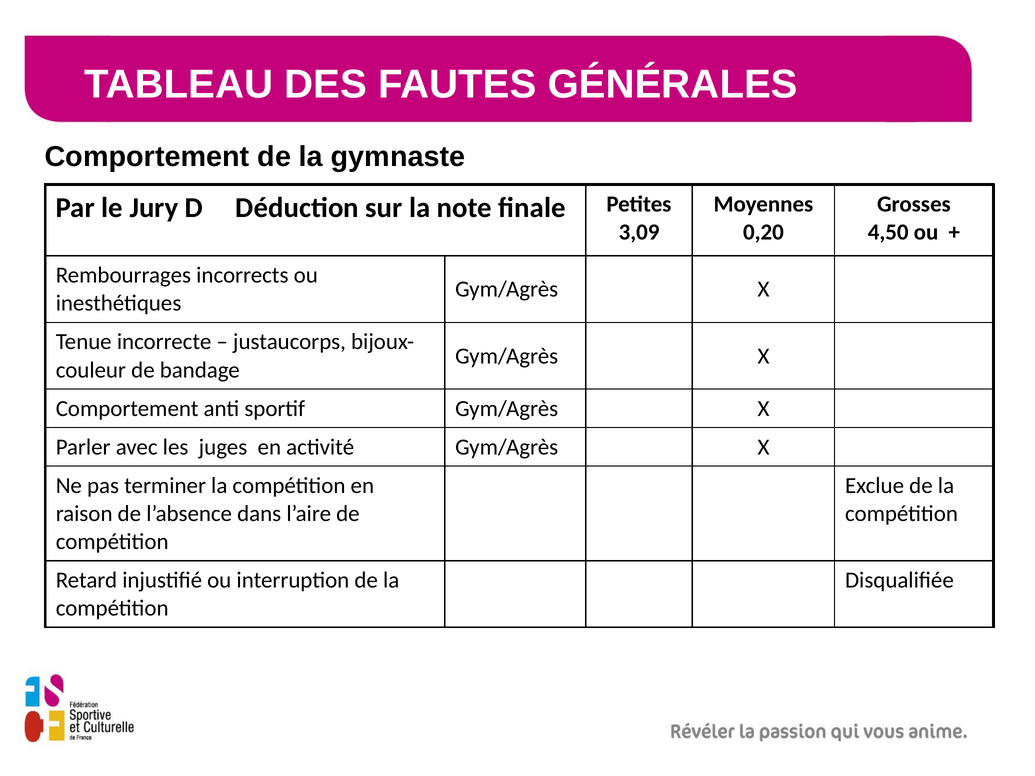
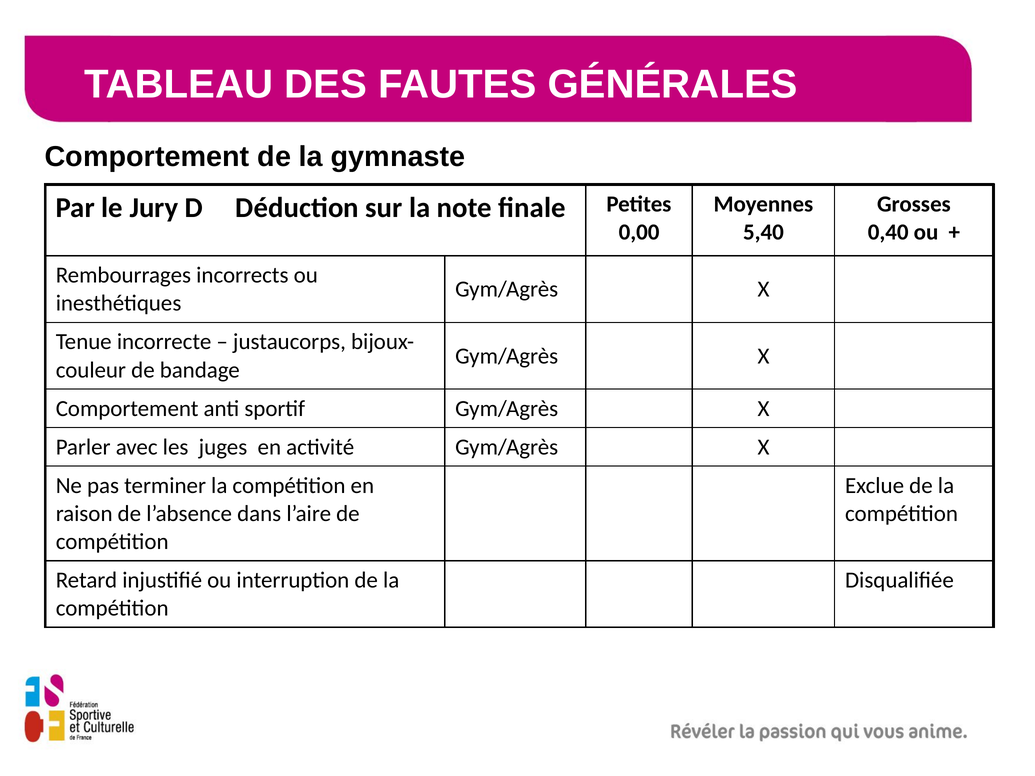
3,09: 3,09 -> 0,00
0,20: 0,20 -> 5,40
4,50: 4,50 -> 0,40
